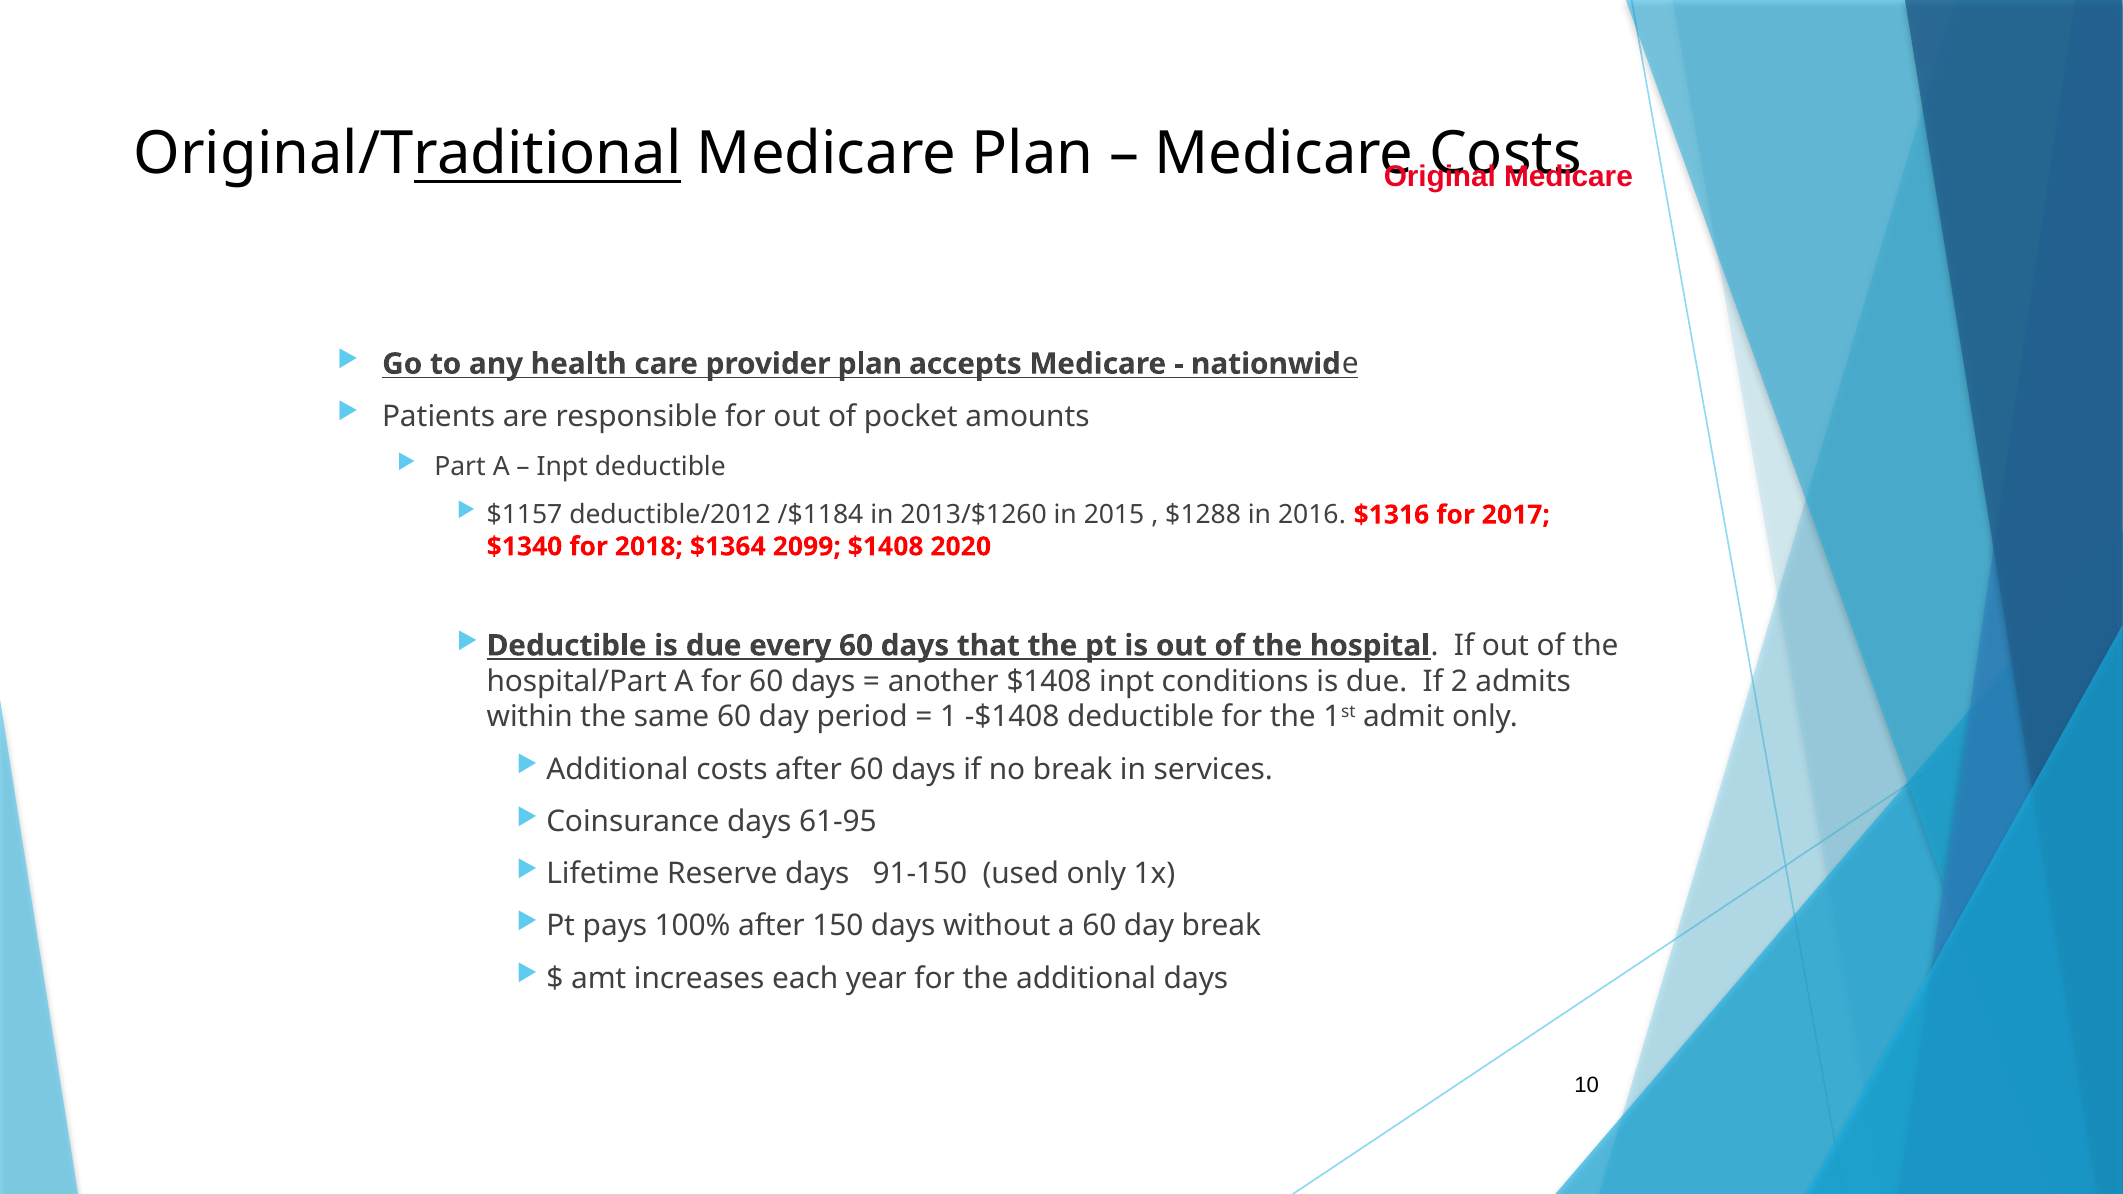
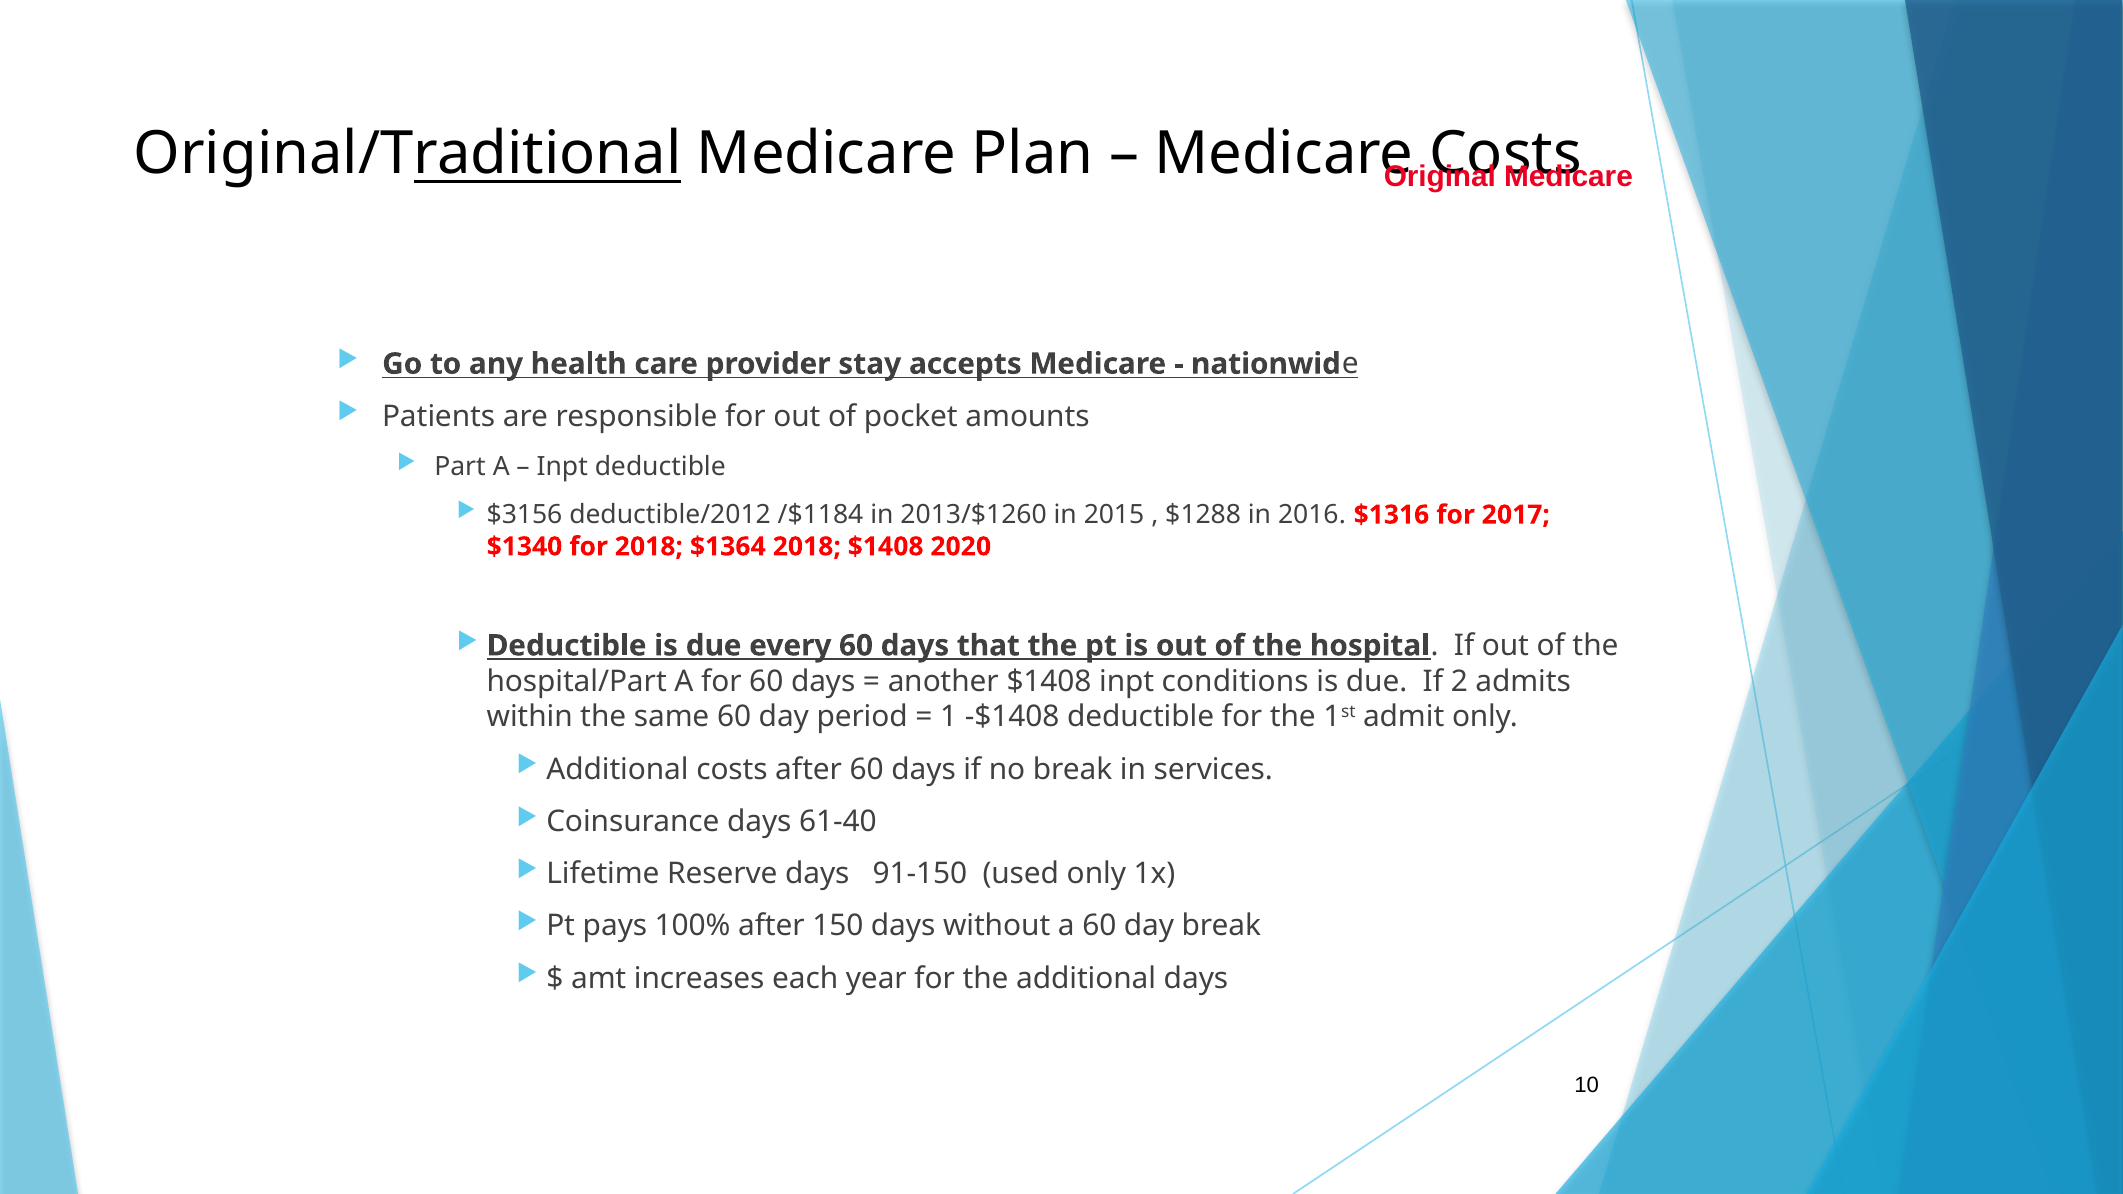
provider plan: plan -> stay
$1157: $1157 -> $3156
$1364 2099: 2099 -> 2018
61-95: 61-95 -> 61-40
